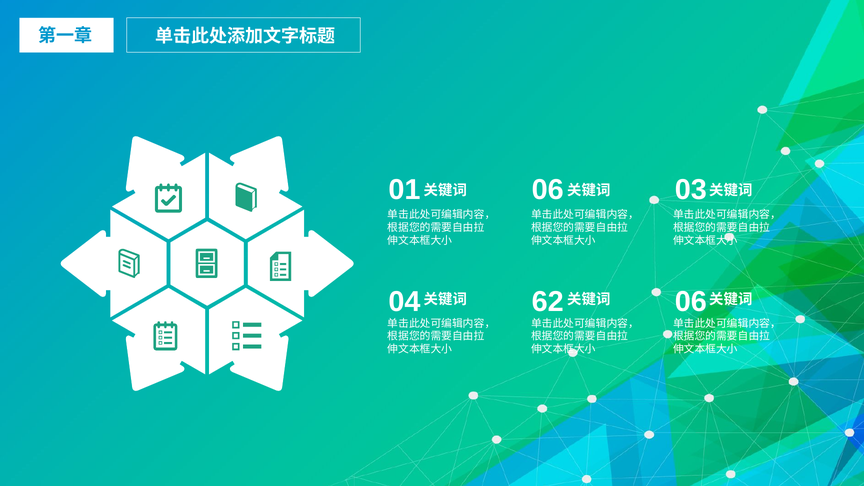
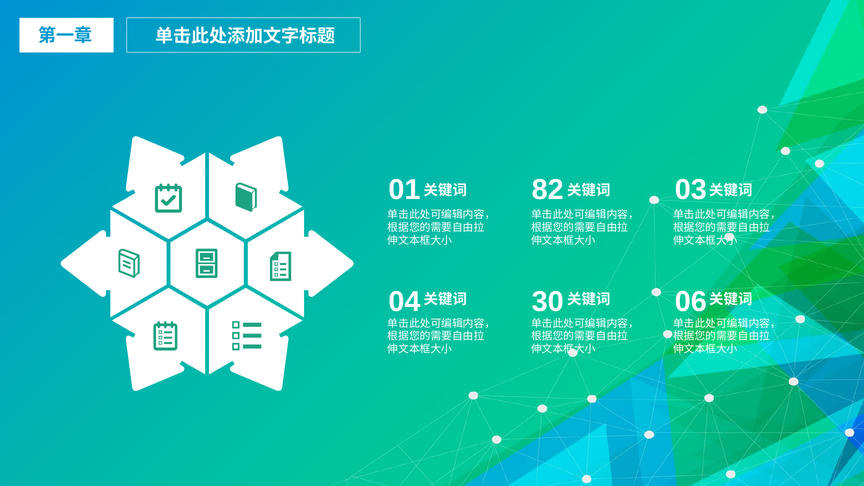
01 06: 06 -> 82
62: 62 -> 30
